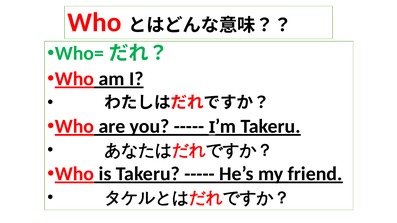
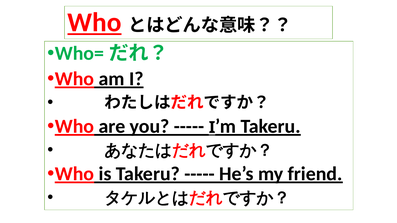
Who at (94, 22) underline: none -> present
